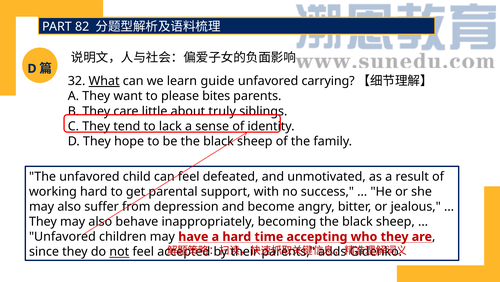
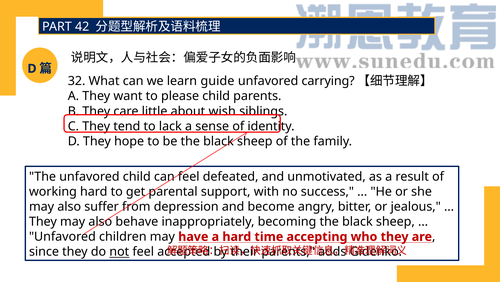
82: 82 -> 42
What underline: present -> none
please bites: bites -> child
truly: truly -> wish
